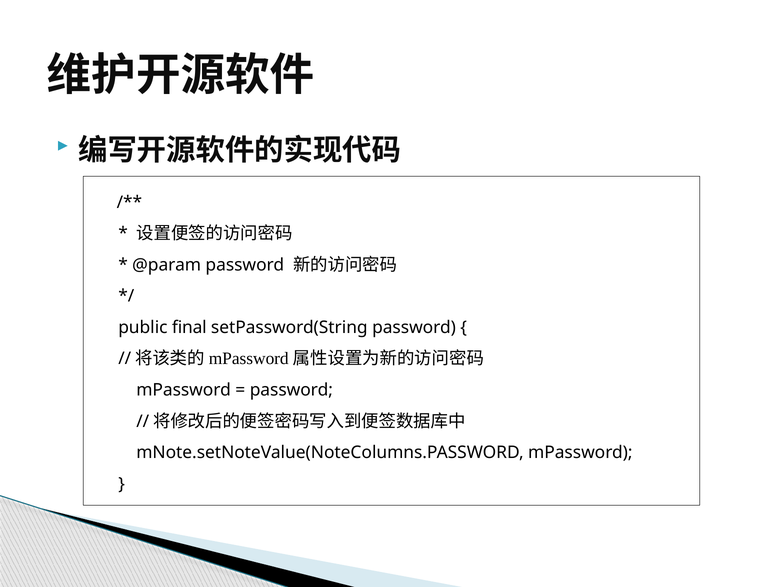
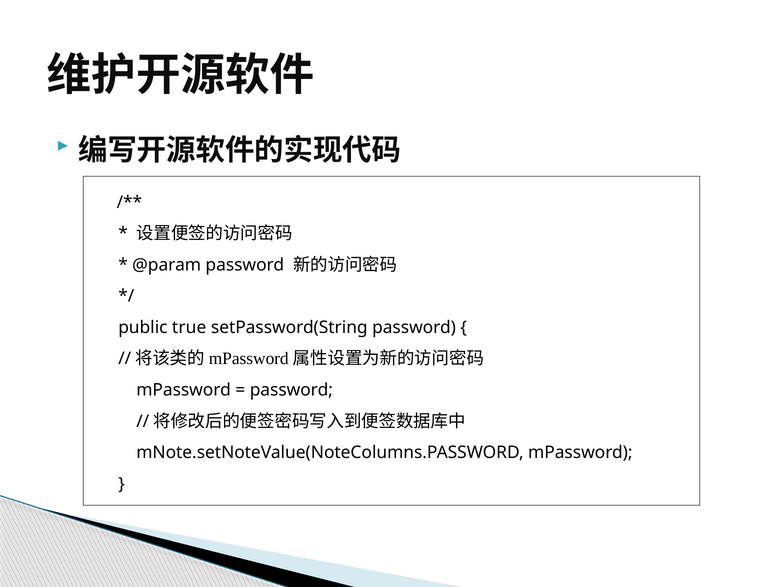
final: final -> true
